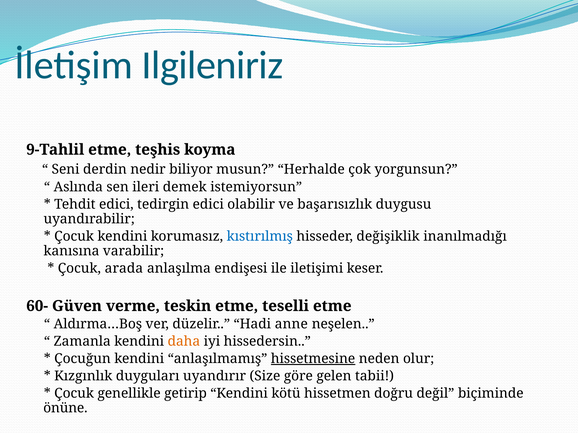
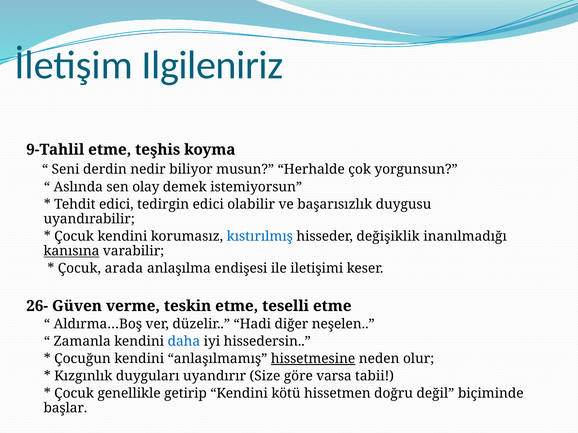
ileri: ileri -> olay
kanısına underline: none -> present
60-: 60- -> 26-
anne: anne -> diğer
daha colour: orange -> blue
gelen: gelen -> varsa
önüne: önüne -> başlar
